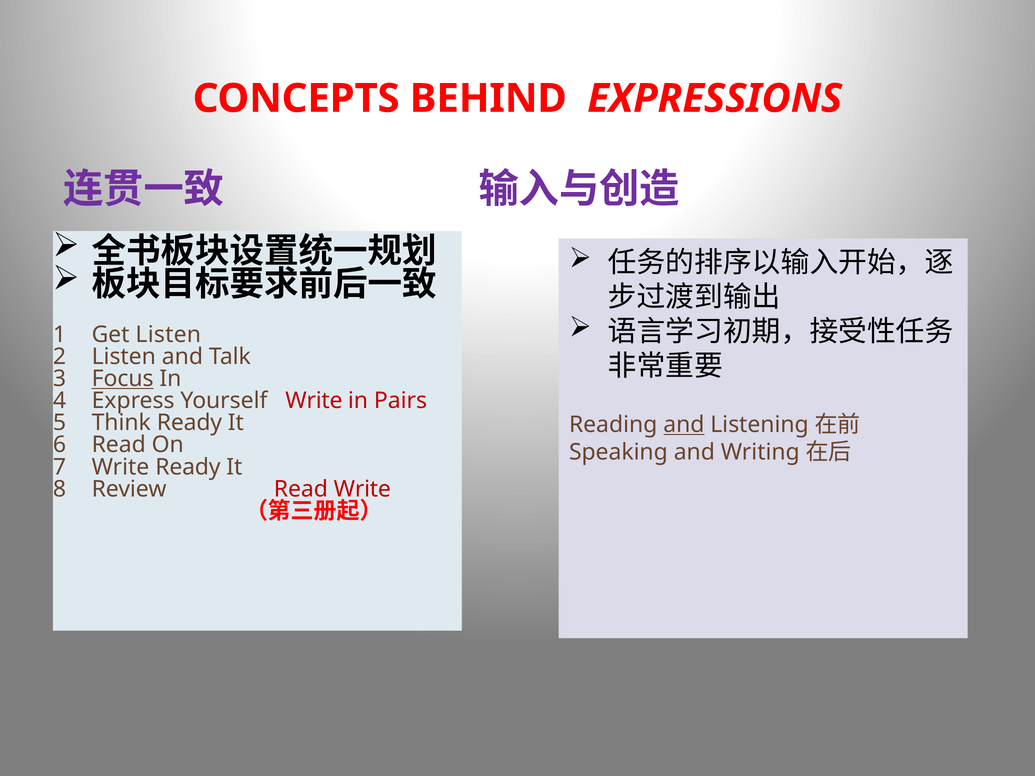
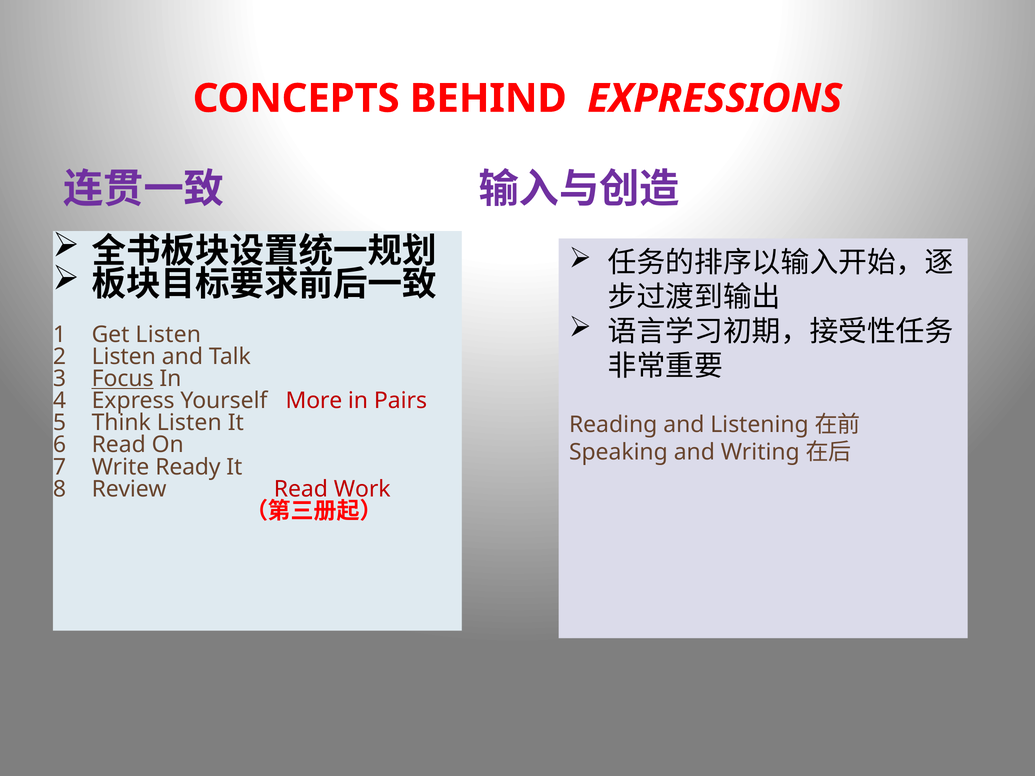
Yourself Write: Write -> More
Think Ready: Ready -> Listen
and at (684, 425) underline: present -> none
Read Write: Write -> Work
